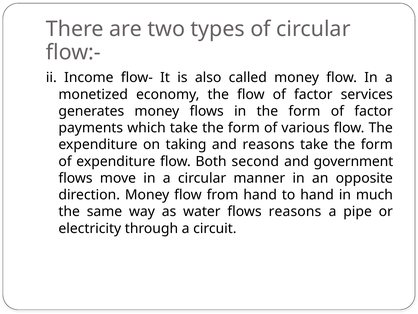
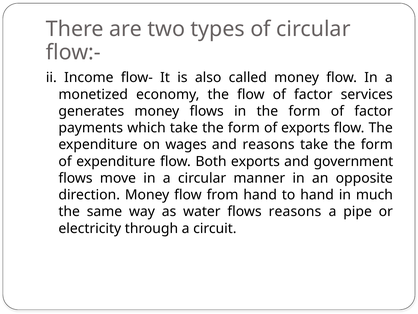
of various: various -> exports
taking: taking -> wages
Both second: second -> exports
